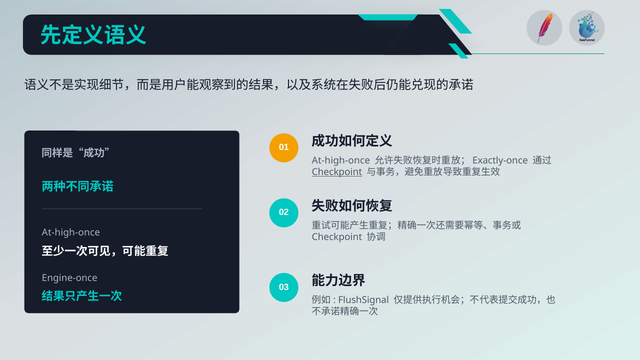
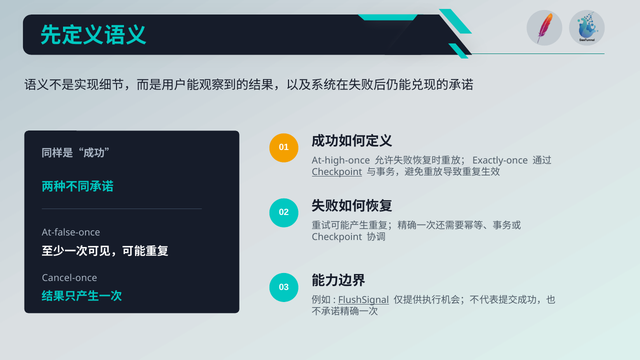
At-high-once at (71, 232): At-high-once -> At-false-once
Engine-once: Engine-once -> Cancel-once
FlushSignal underline: none -> present
